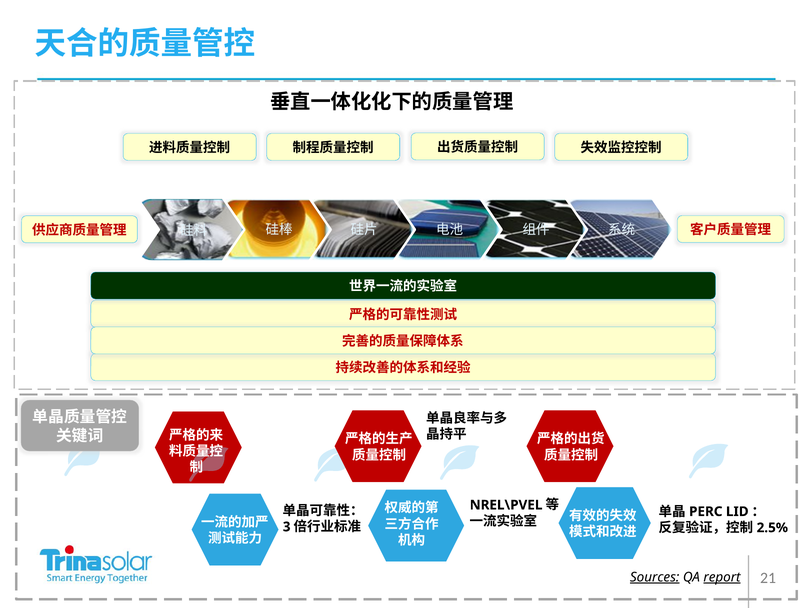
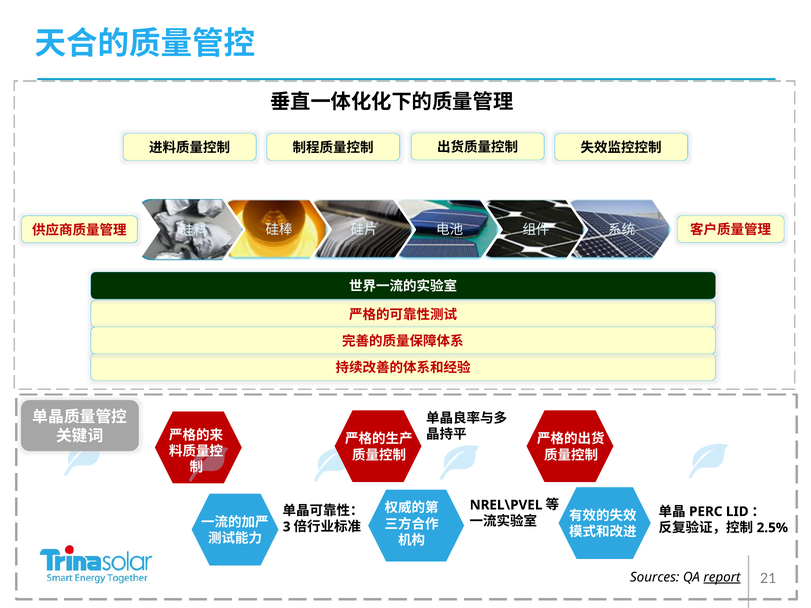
Sources underline: present -> none
